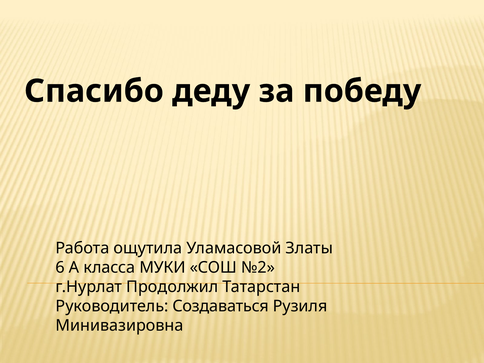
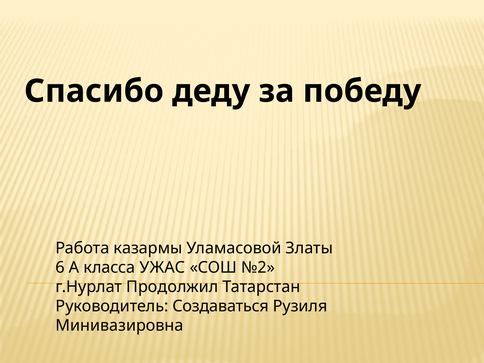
ощутила: ощутила -> казармы
МУКИ: МУКИ -> УЖАС
